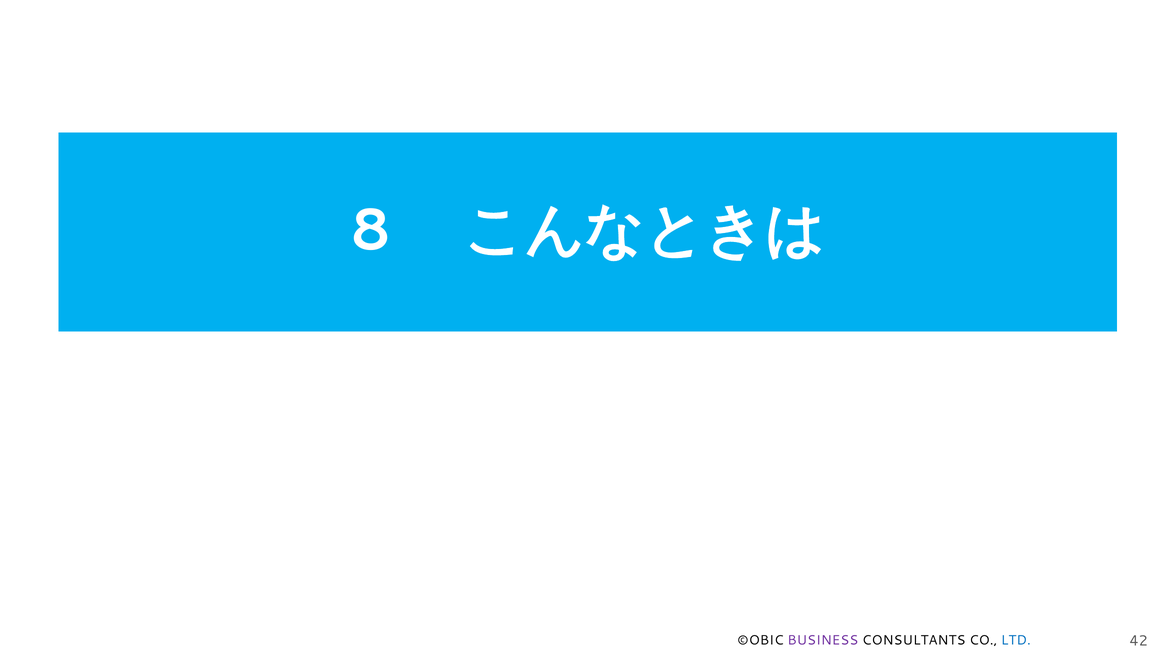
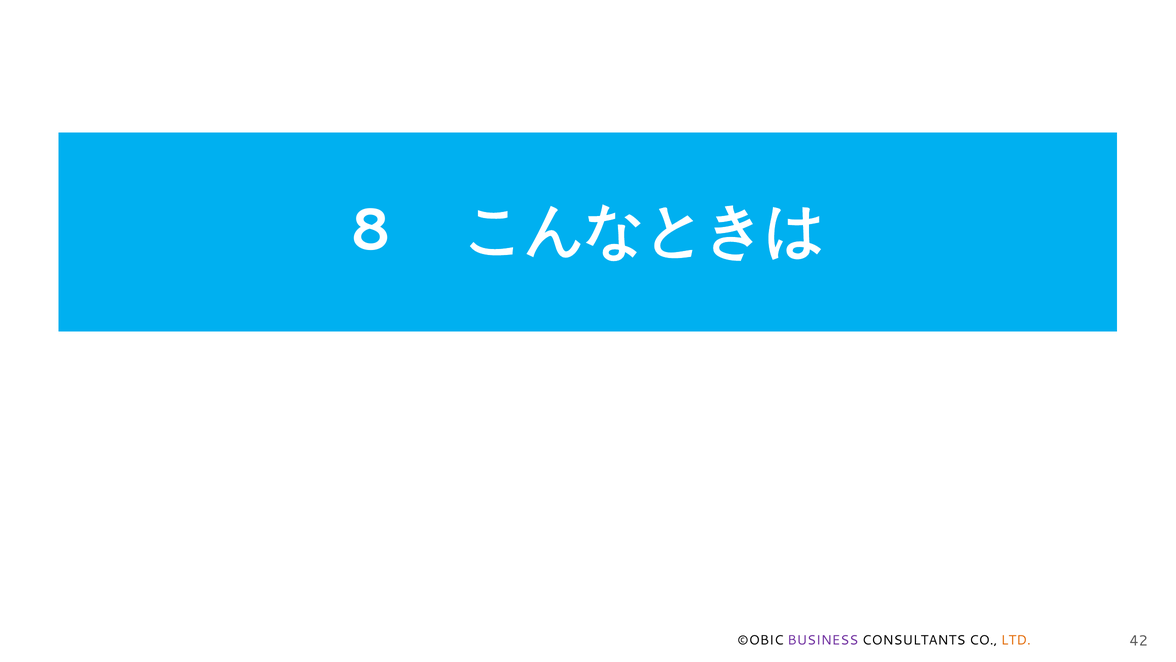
LTD colour: blue -> orange
